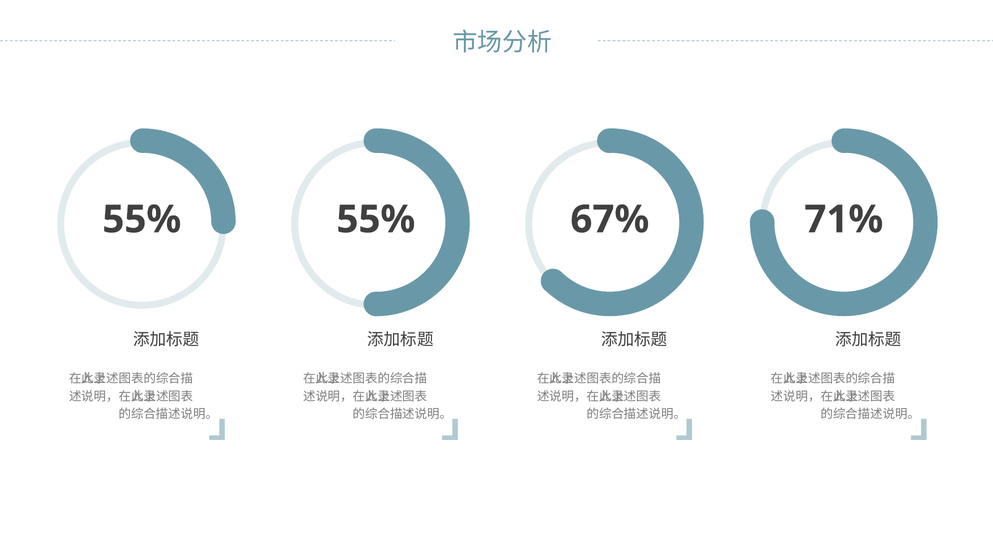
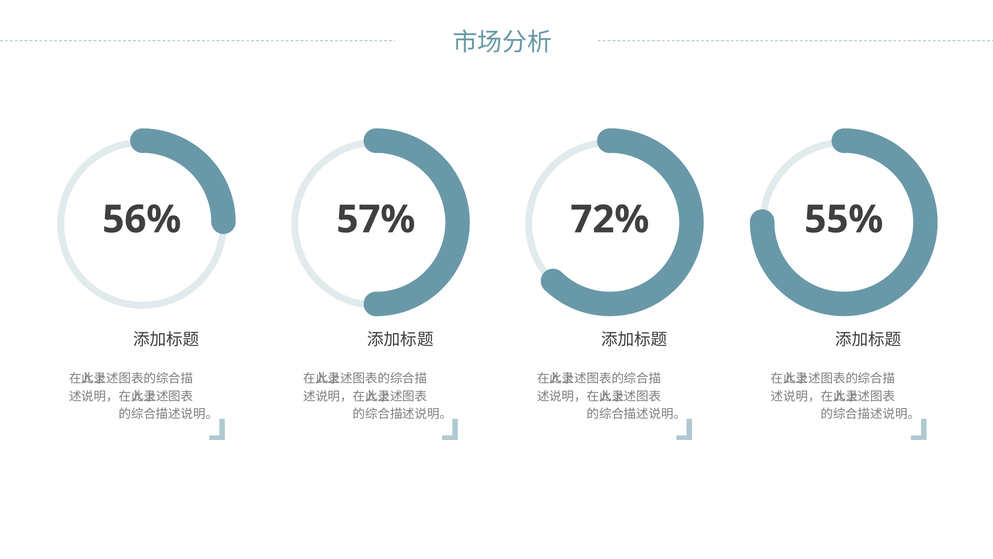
55% at (142, 219): 55% -> 56%
55% at (376, 219): 55% -> 57%
67%: 67% -> 72%
71%: 71% -> 55%
